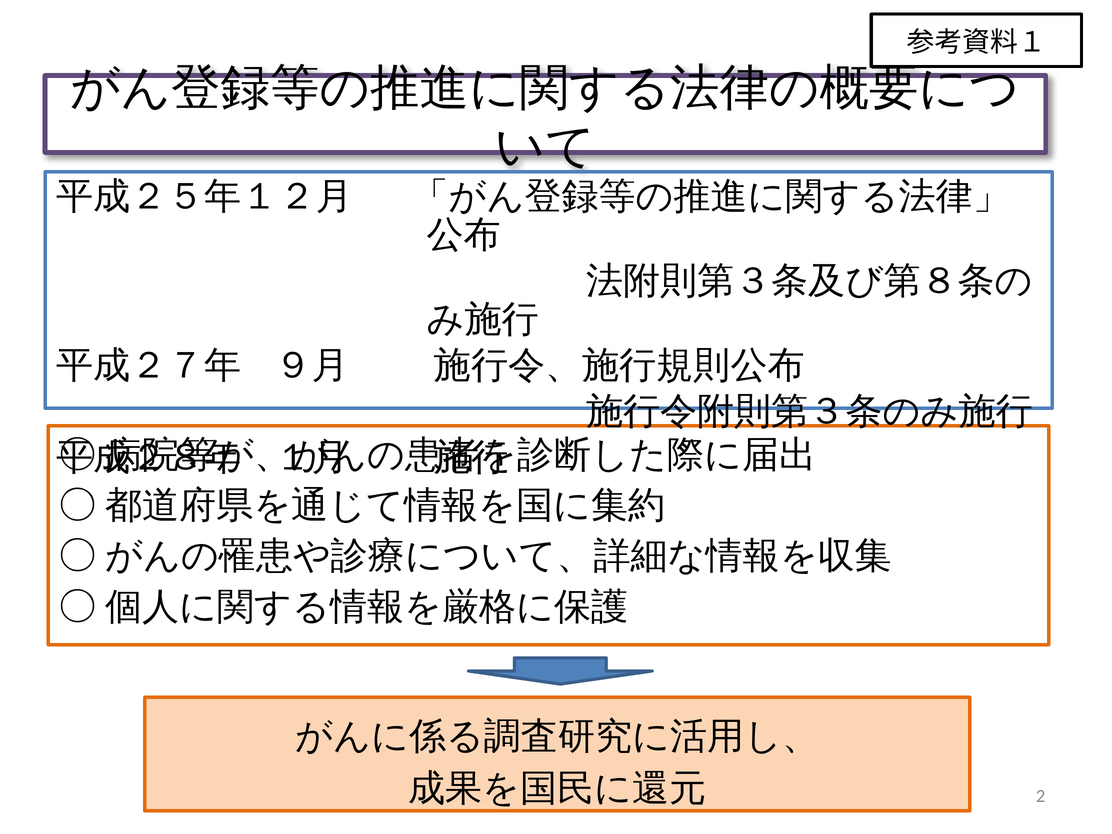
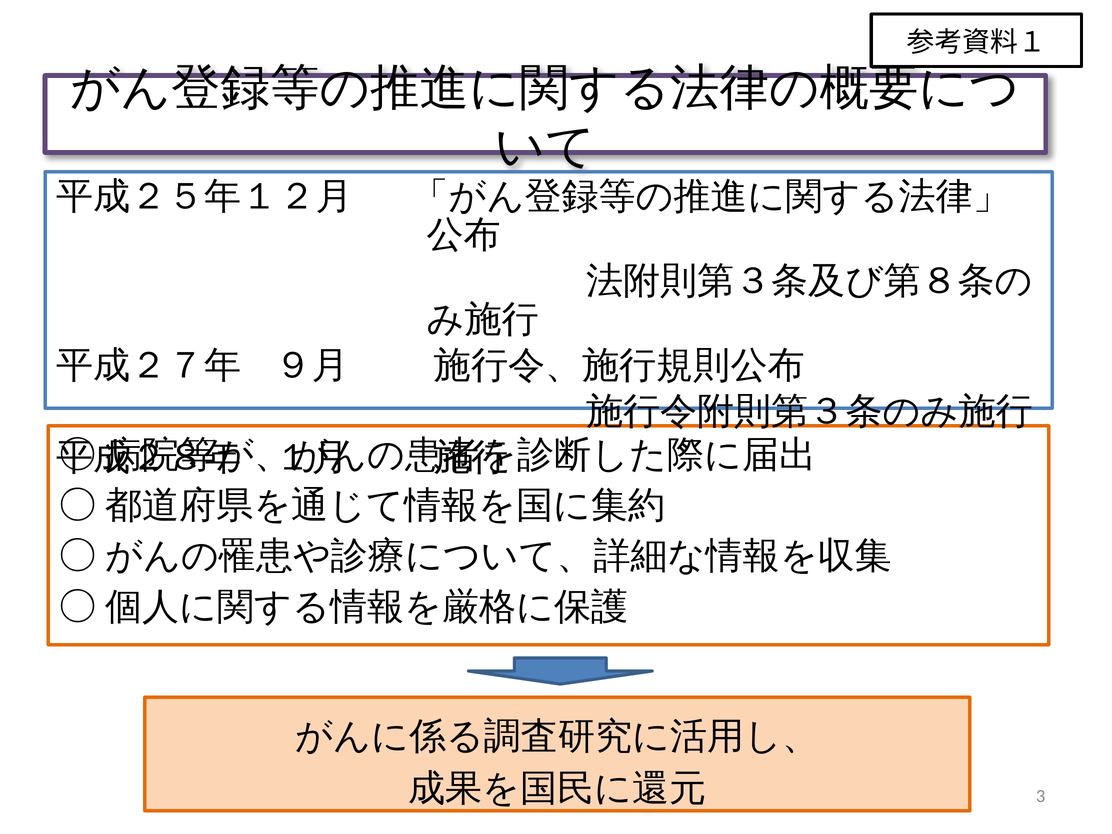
2: 2 -> 3
